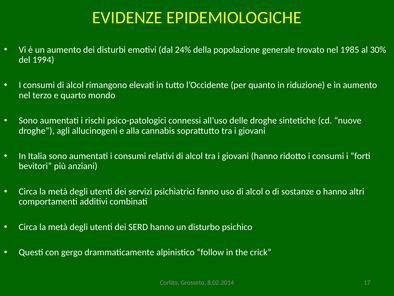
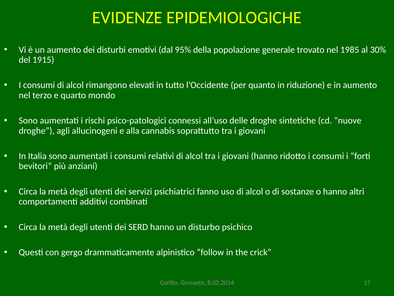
24%: 24% -> 95%
1994: 1994 -> 1915
